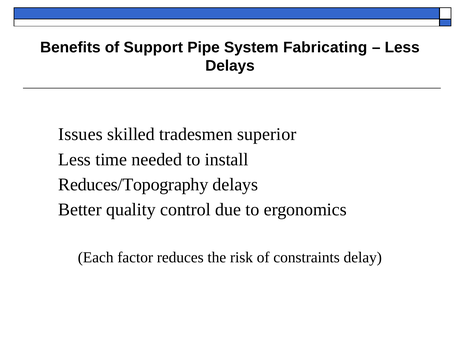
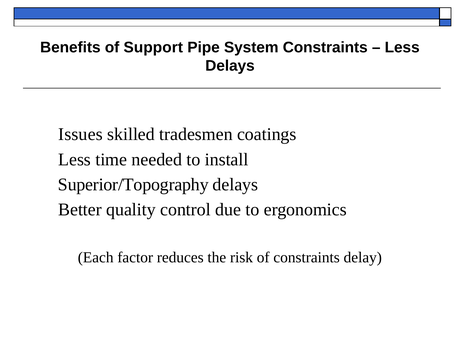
System Fabricating: Fabricating -> Constraints
superior: superior -> coatings
Reduces/Topography: Reduces/Topography -> Superior/Topography
